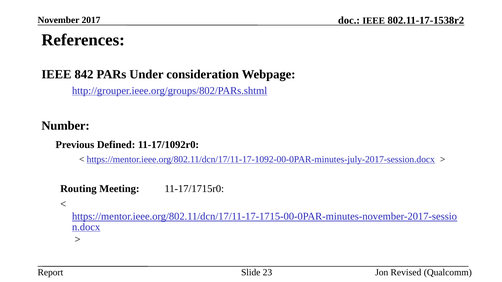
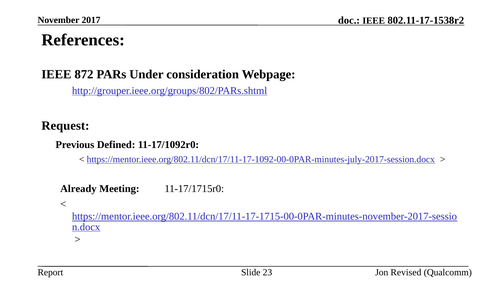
842: 842 -> 872
Number: Number -> Request
Routing: Routing -> Already
